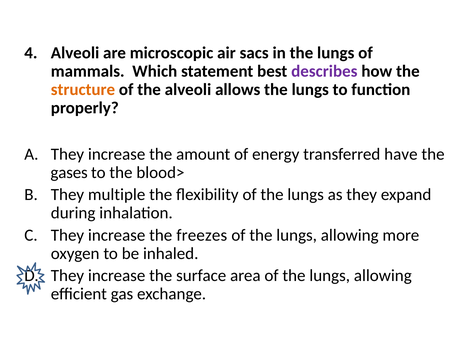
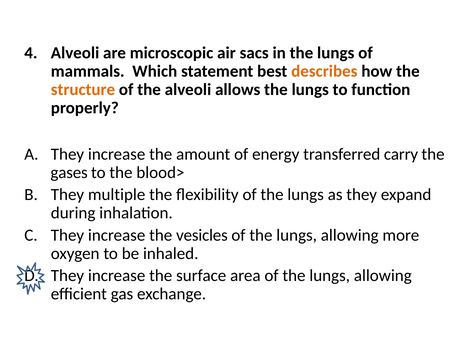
describes colour: purple -> orange
have: have -> carry
freezes: freezes -> vesicles
